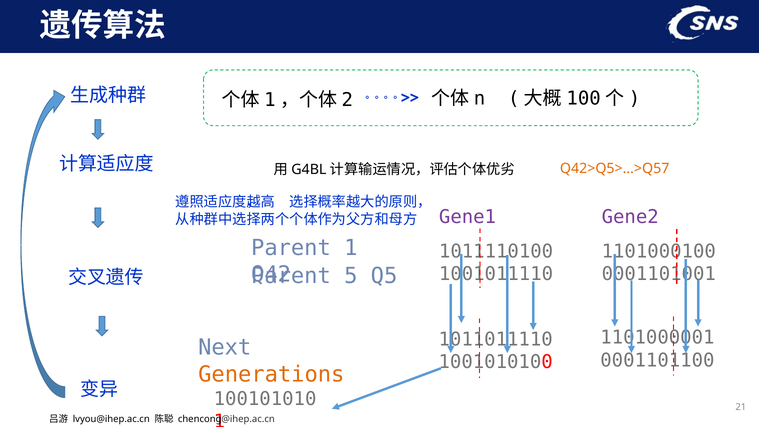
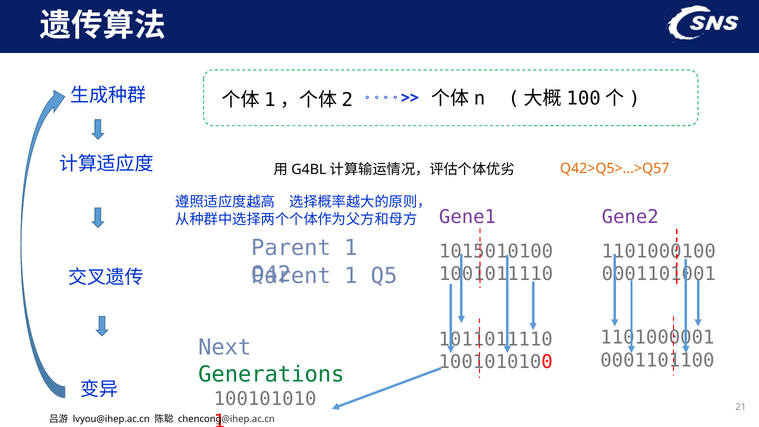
1011110100: 1011110100 -> 1015010100
5 at (351, 276): 5 -> 1
Generations colour: orange -> green
